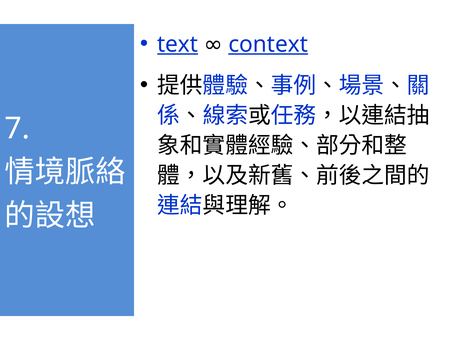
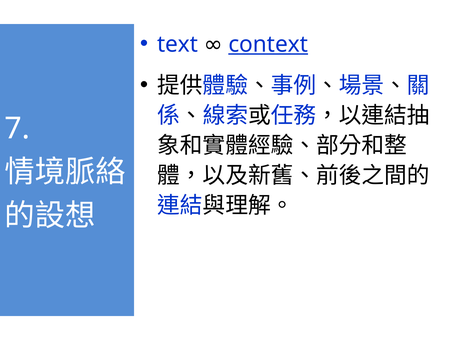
text underline: present -> none
